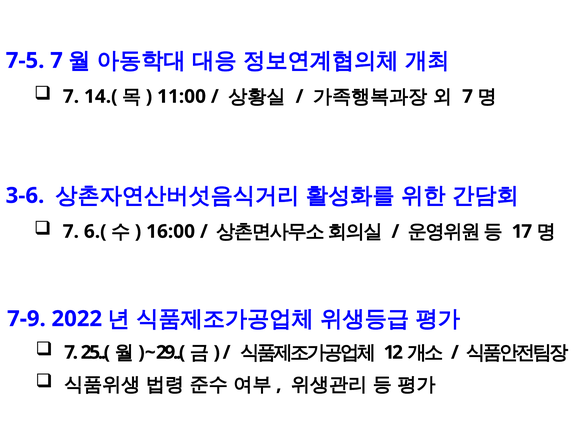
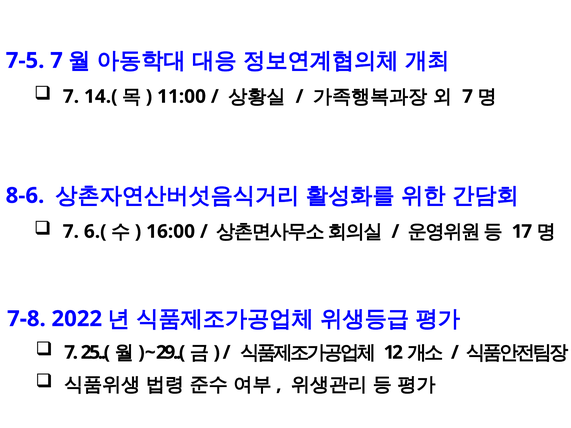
3-6: 3-6 -> 8-6
7-9: 7-9 -> 7-8
